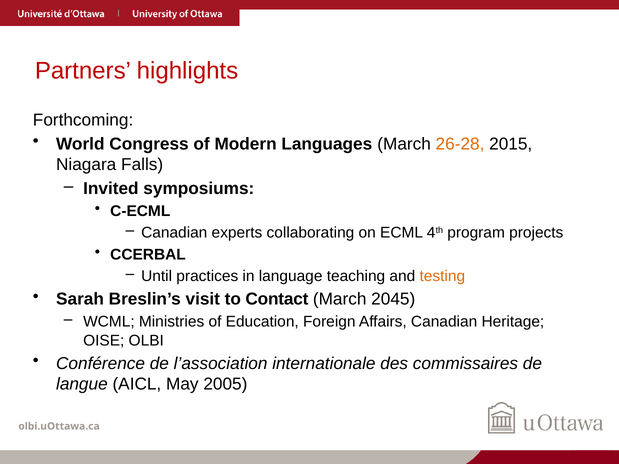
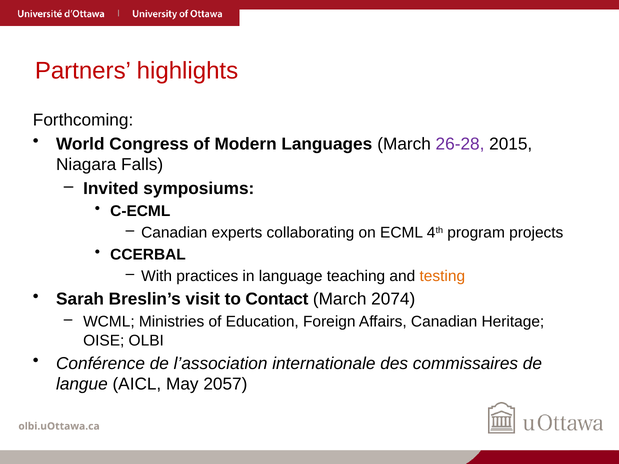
26-28 colour: orange -> purple
Until: Until -> With
2045: 2045 -> 2074
2005: 2005 -> 2057
